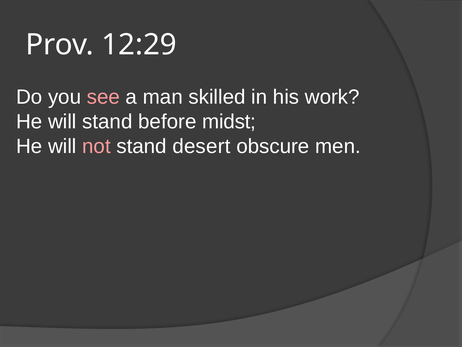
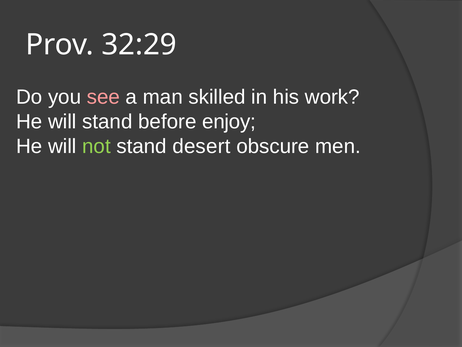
12:29: 12:29 -> 32:29
midst: midst -> enjoy
not colour: pink -> light green
